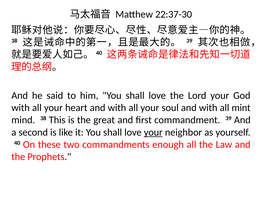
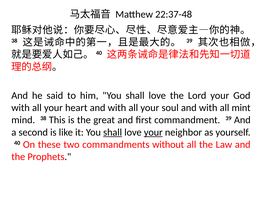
22:37-30: 22:37-30 -> 22:37-48
shall at (113, 132) underline: none -> present
enough: enough -> without
